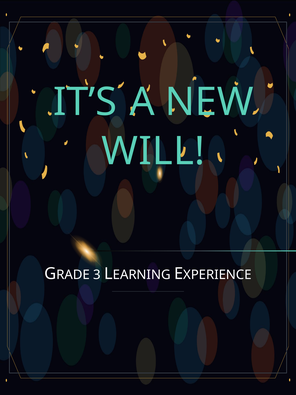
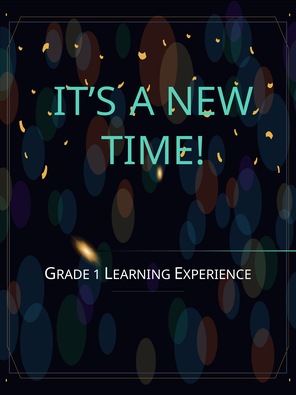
WILL: WILL -> TIME
3: 3 -> 1
